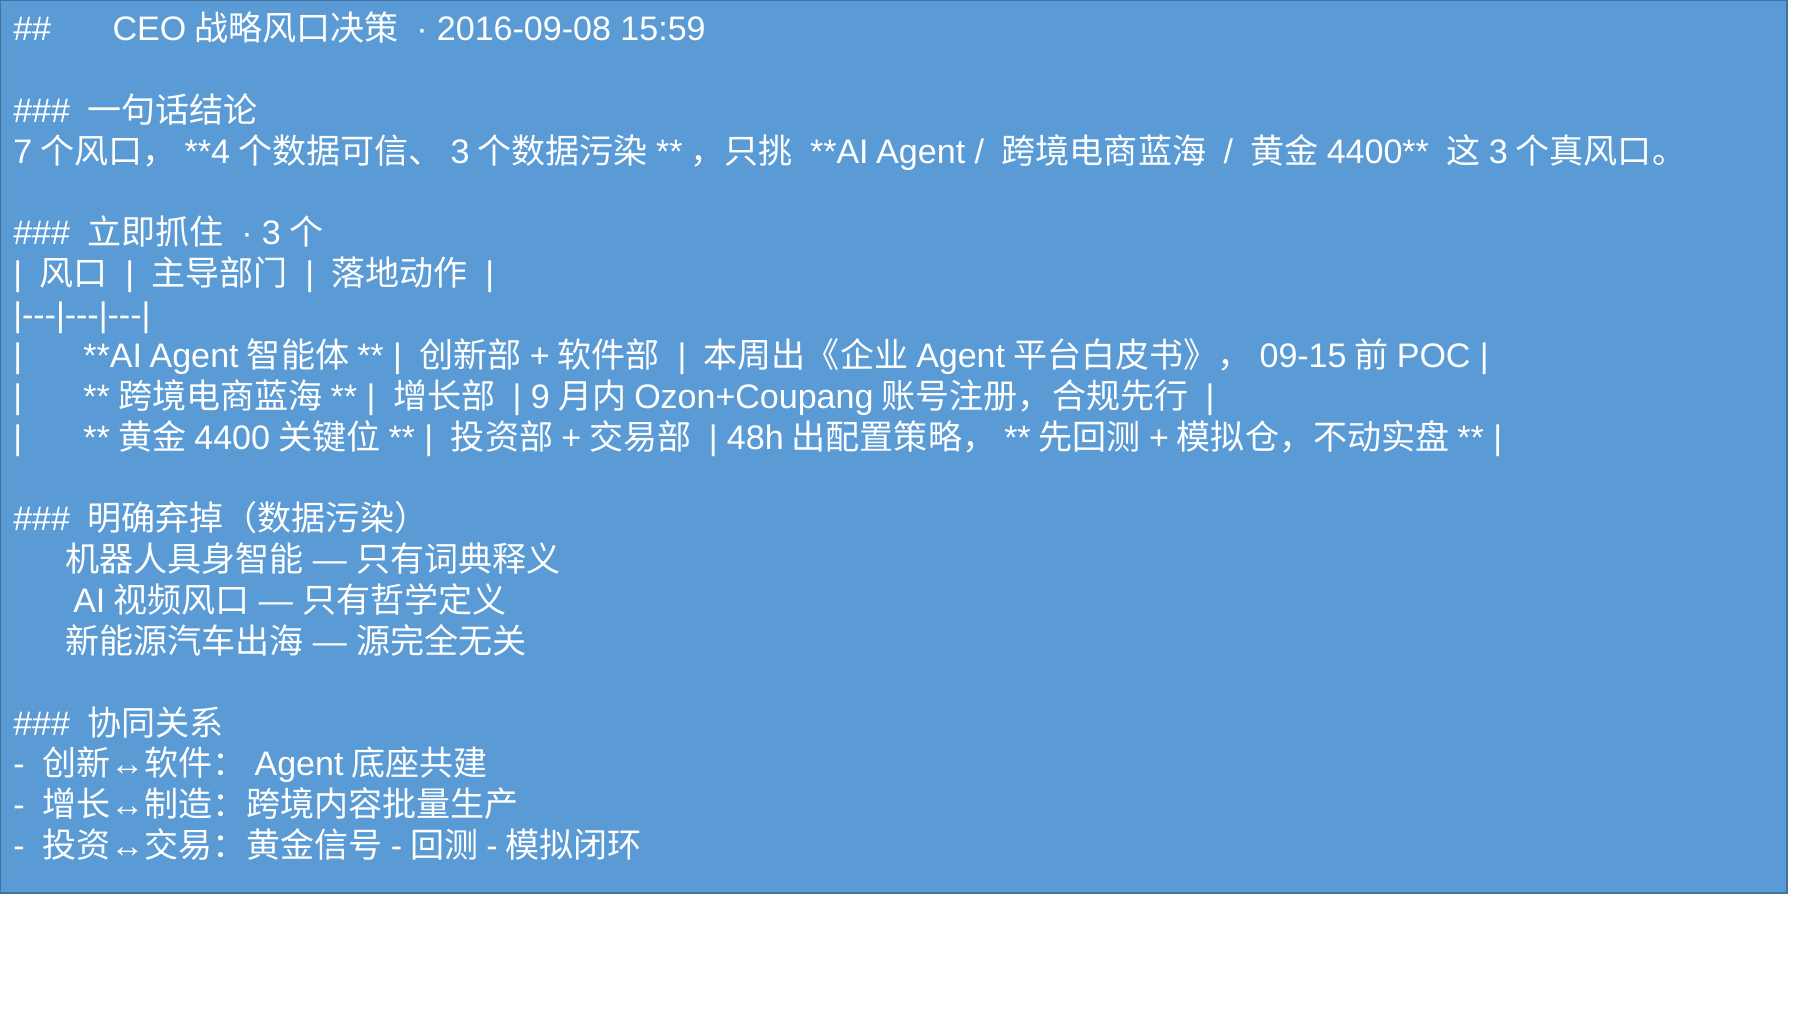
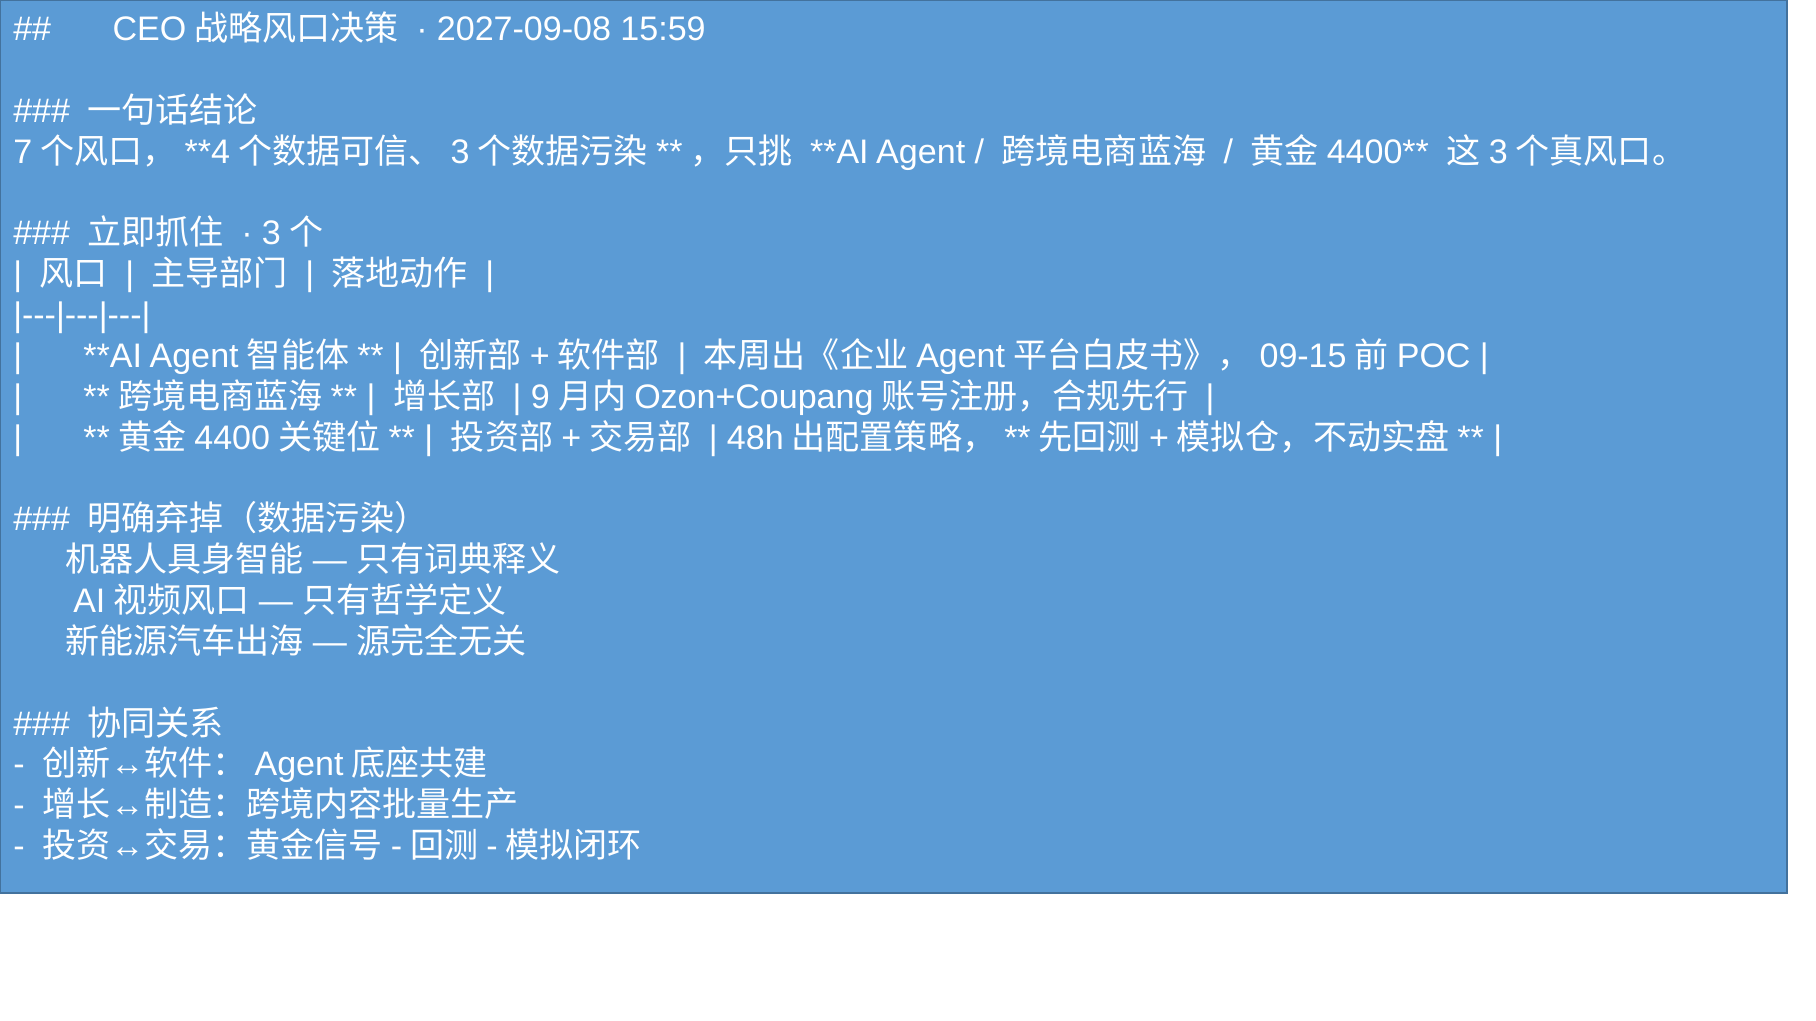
2016-09-08: 2016-09-08 -> 2027-09-08
